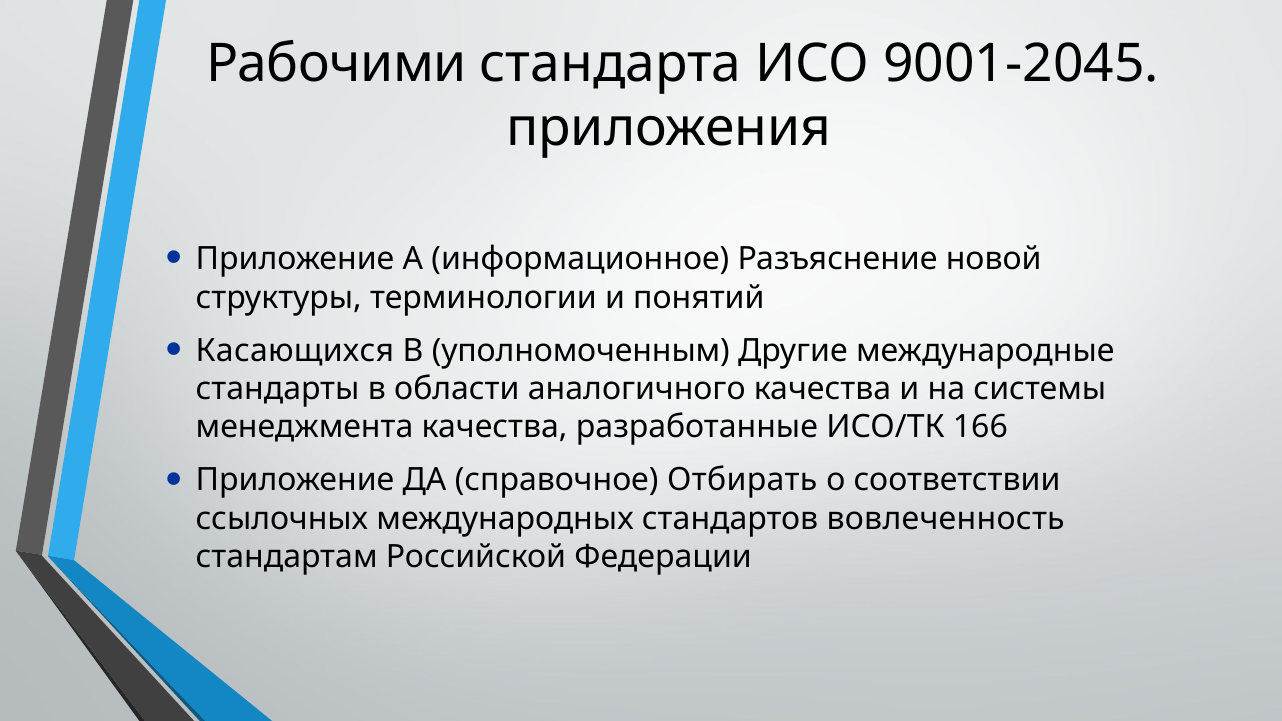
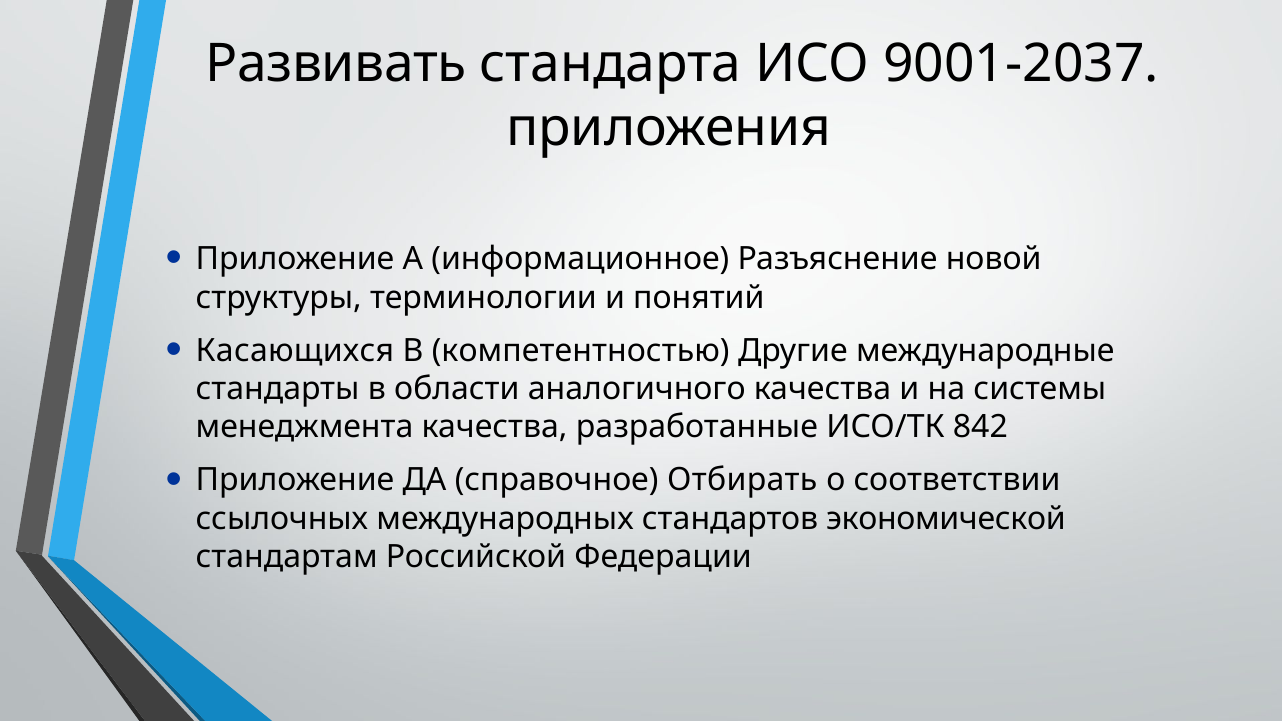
Рабочими: Рабочими -> Развивать
9001-2045: 9001-2045 -> 9001-2037
уполномоченным: уполномоченным -> компетентностью
166: 166 -> 842
вовлеченность: вовлеченность -> экономической
